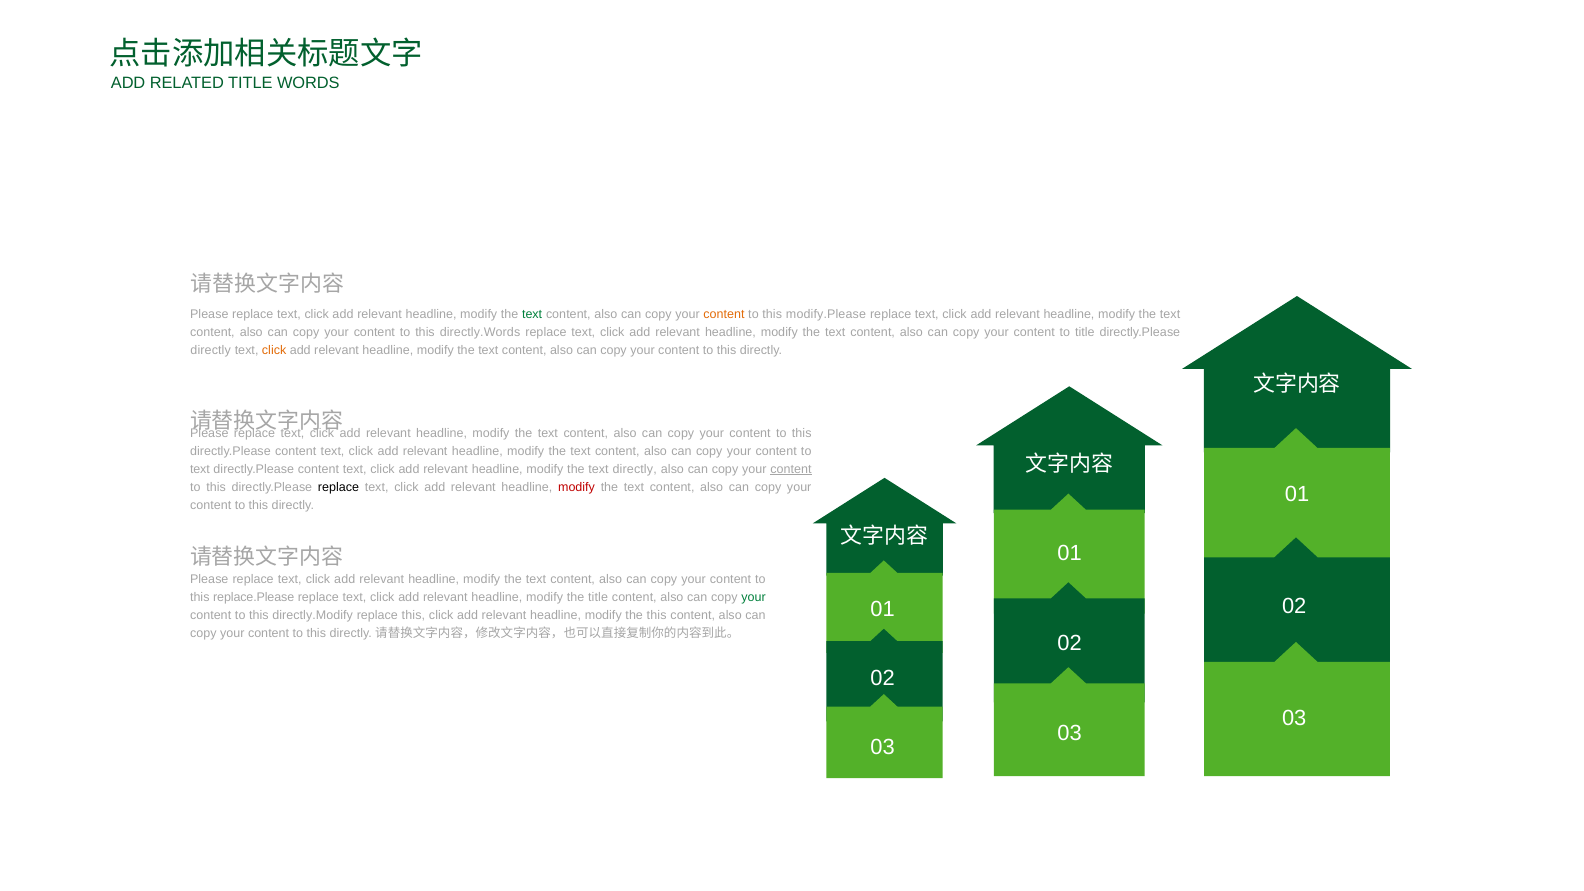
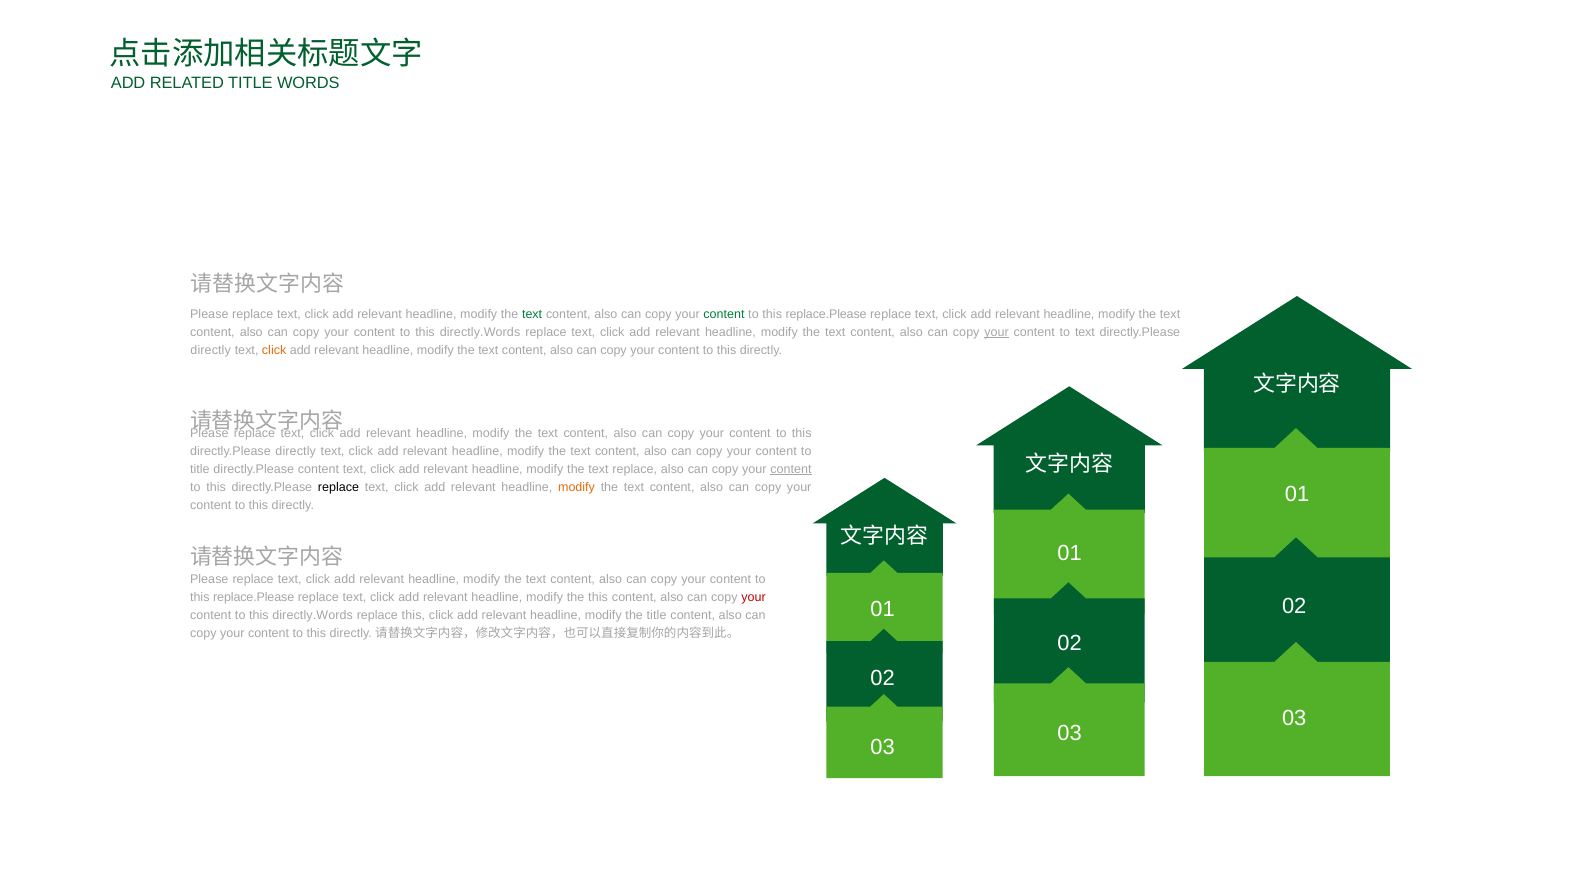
content at (724, 314) colour: orange -> green
modify.Please at (826, 314): modify.Please -> replace.Please
your at (997, 332) underline: none -> present
to title: title -> text
content at (296, 451): content -> directly
text at (200, 469): text -> title
text directly: directly -> replace
modify at (576, 487) colour: red -> orange
the title: title -> this
your at (754, 597) colour: green -> red
directly.Modify at (313, 615): directly.Modify -> directly.Words
the this: this -> title
